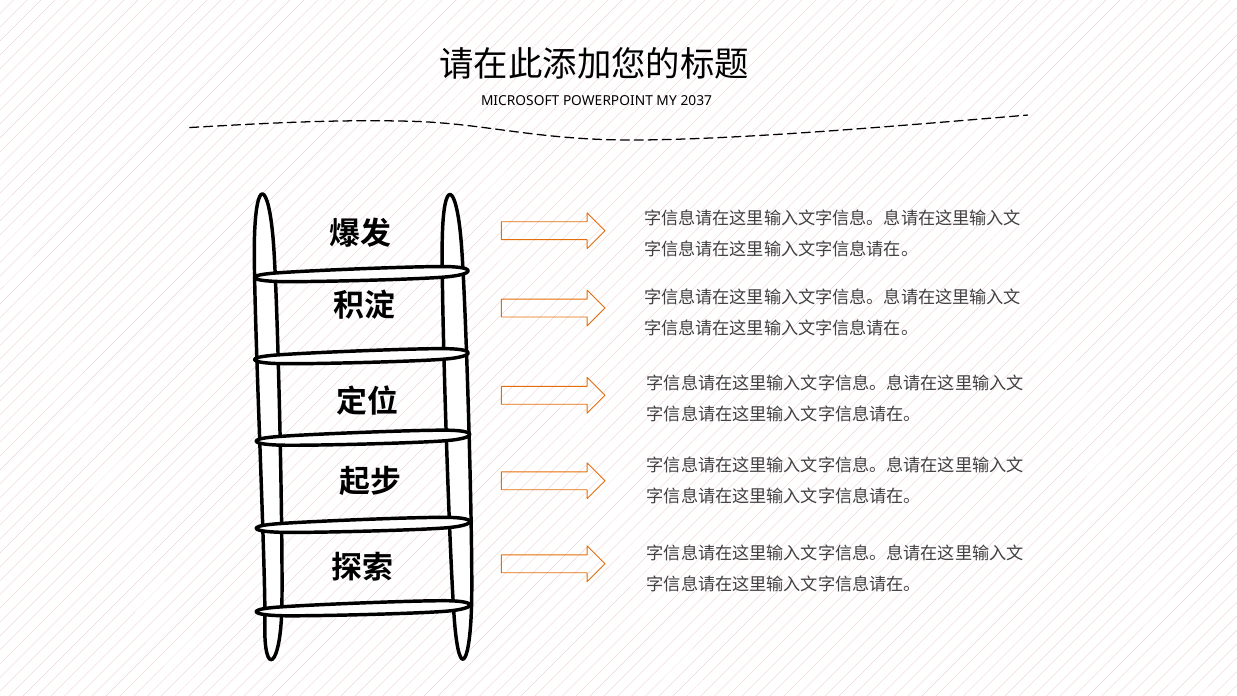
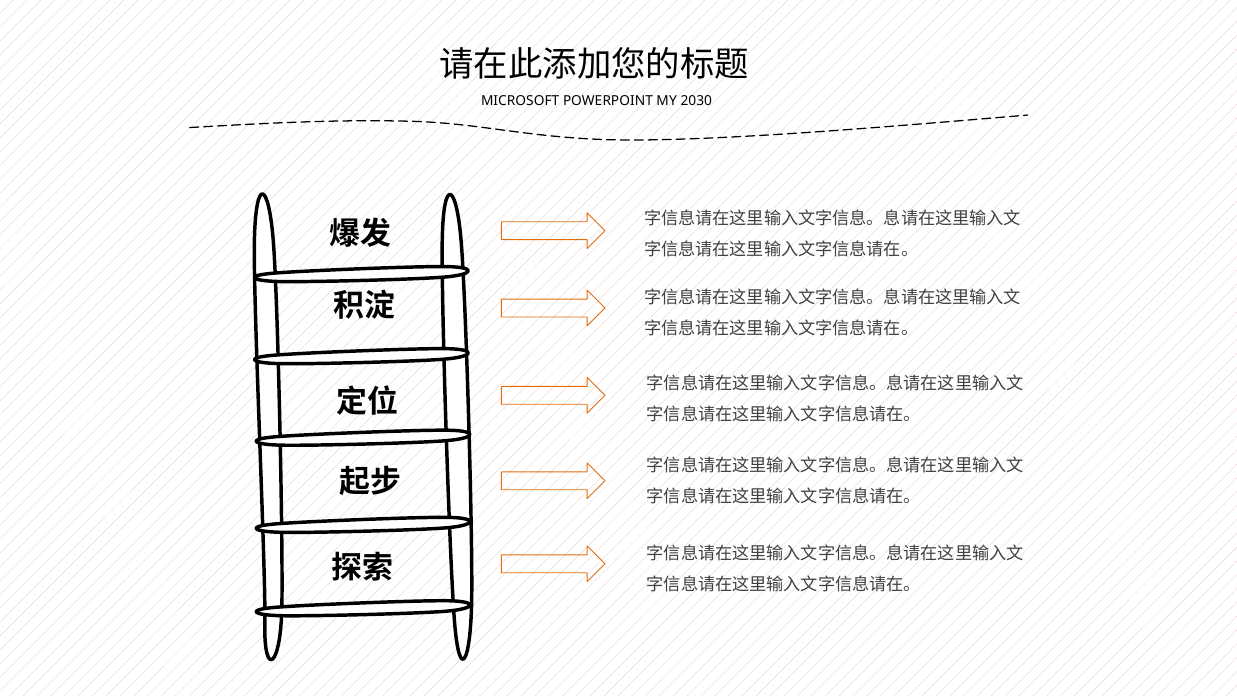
2037: 2037 -> 2030
